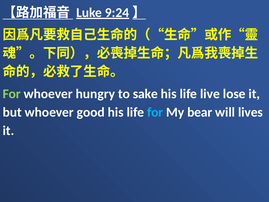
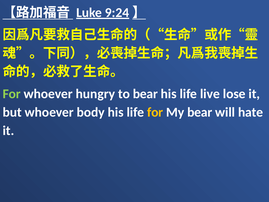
to sake: sake -> bear
good: good -> body
for at (155, 112) colour: light blue -> yellow
lives: lives -> hate
